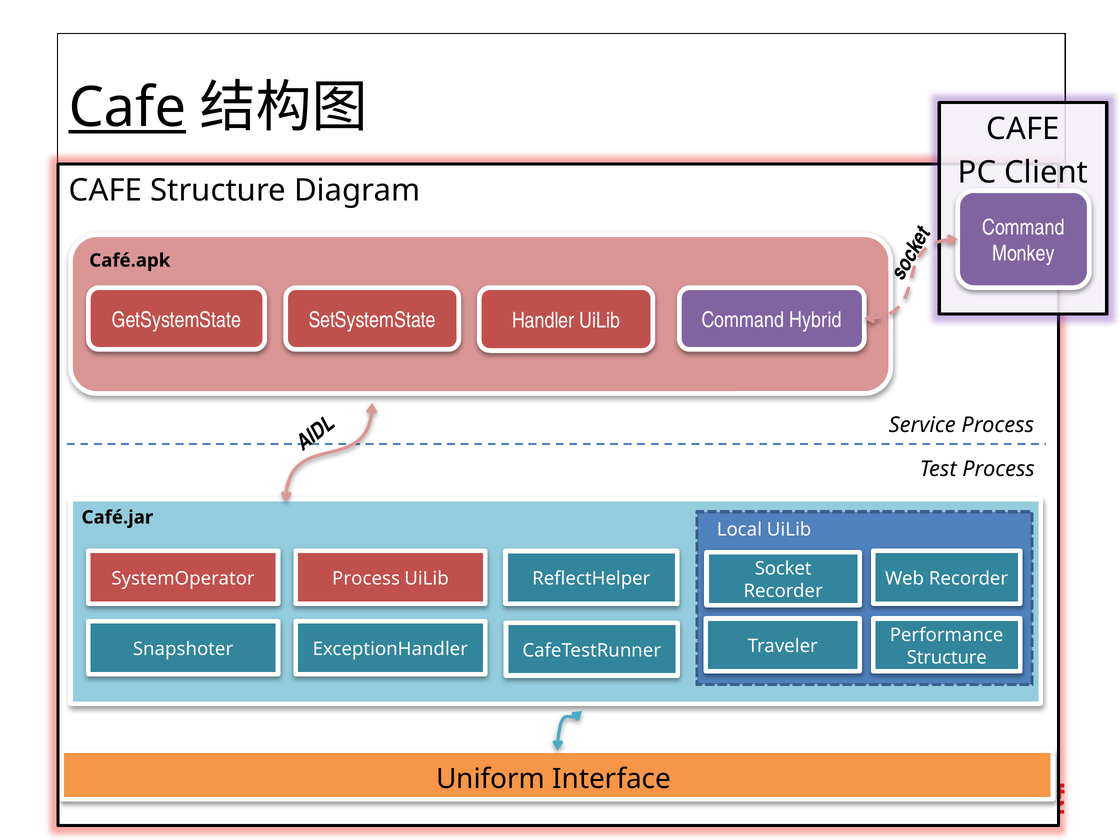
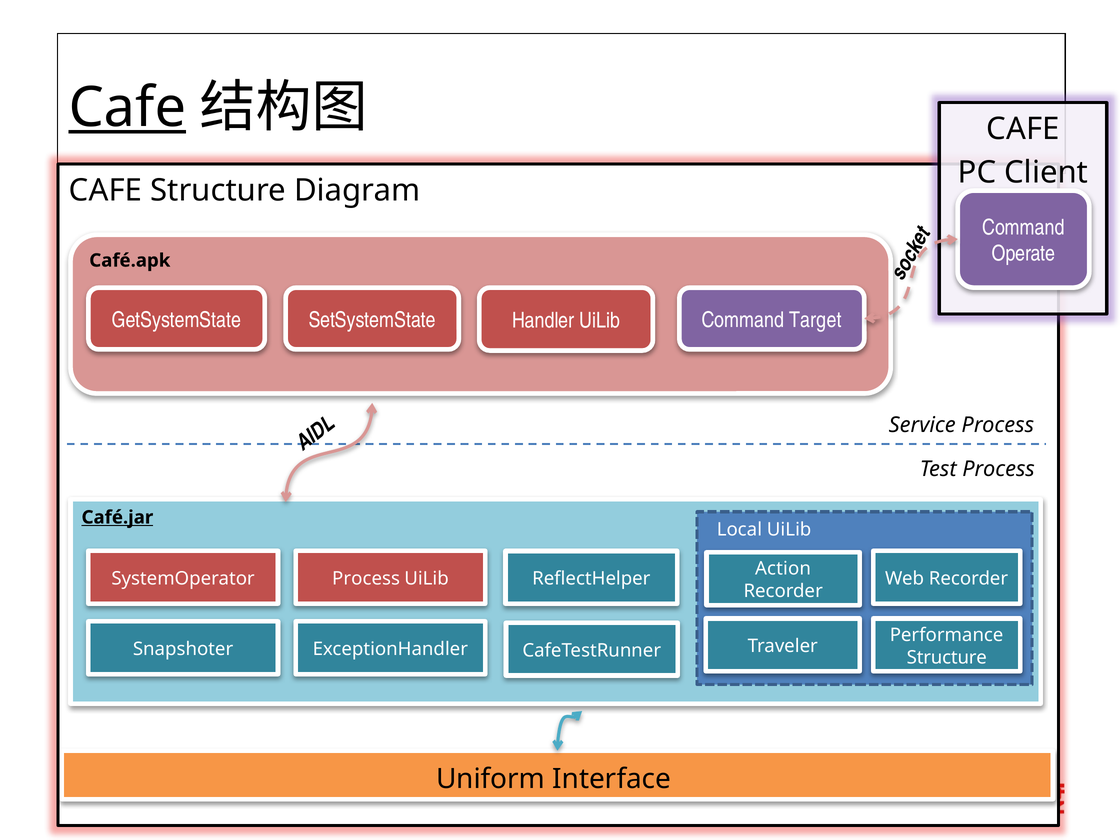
Monkey: Monkey -> Operate
Hybrid: Hybrid -> Target
Café.jar underline: none -> present
Socket: Socket -> Action
